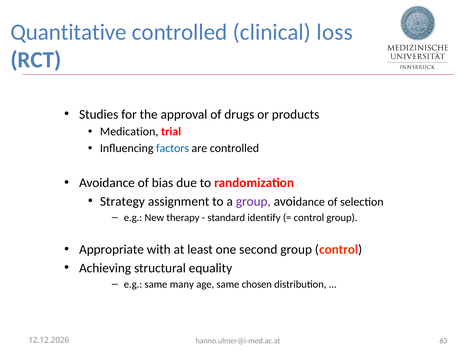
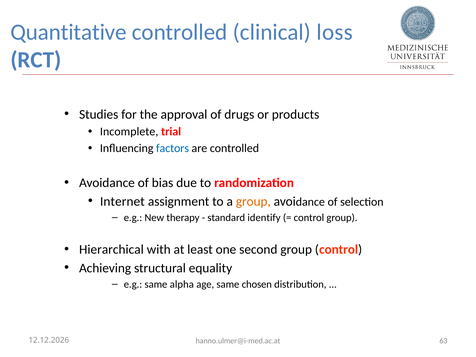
Medication: Medication -> Incomplete
Strategy: Strategy -> Internet
group at (253, 201) colour: purple -> orange
Appropriate: Appropriate -> Hierarchical
many: many -> alpha
